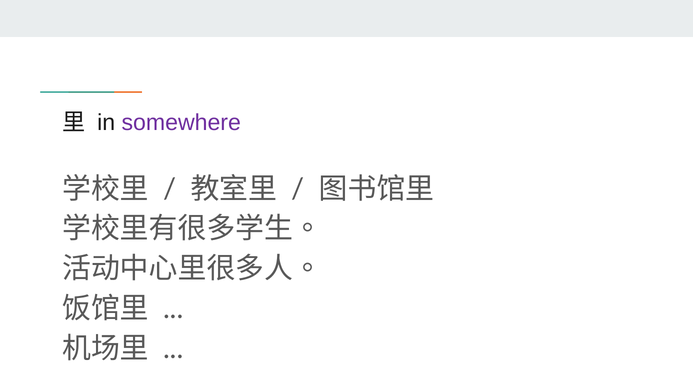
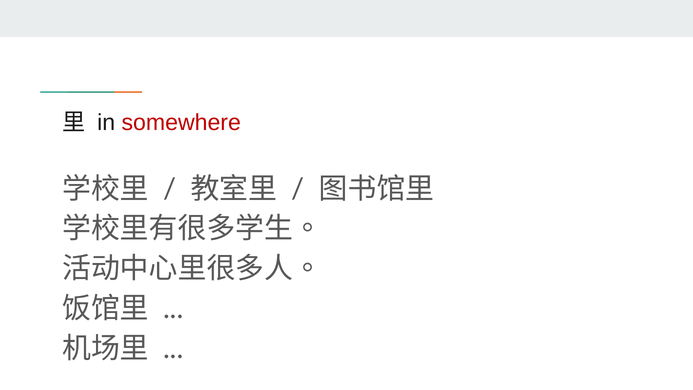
somewhere colour: purple -> red
